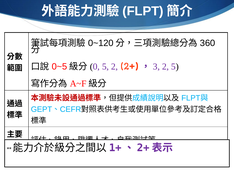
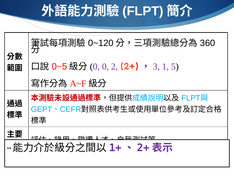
5 at (105, 66): 5 -> 0
2 at (165, 66): 2 -> 1
